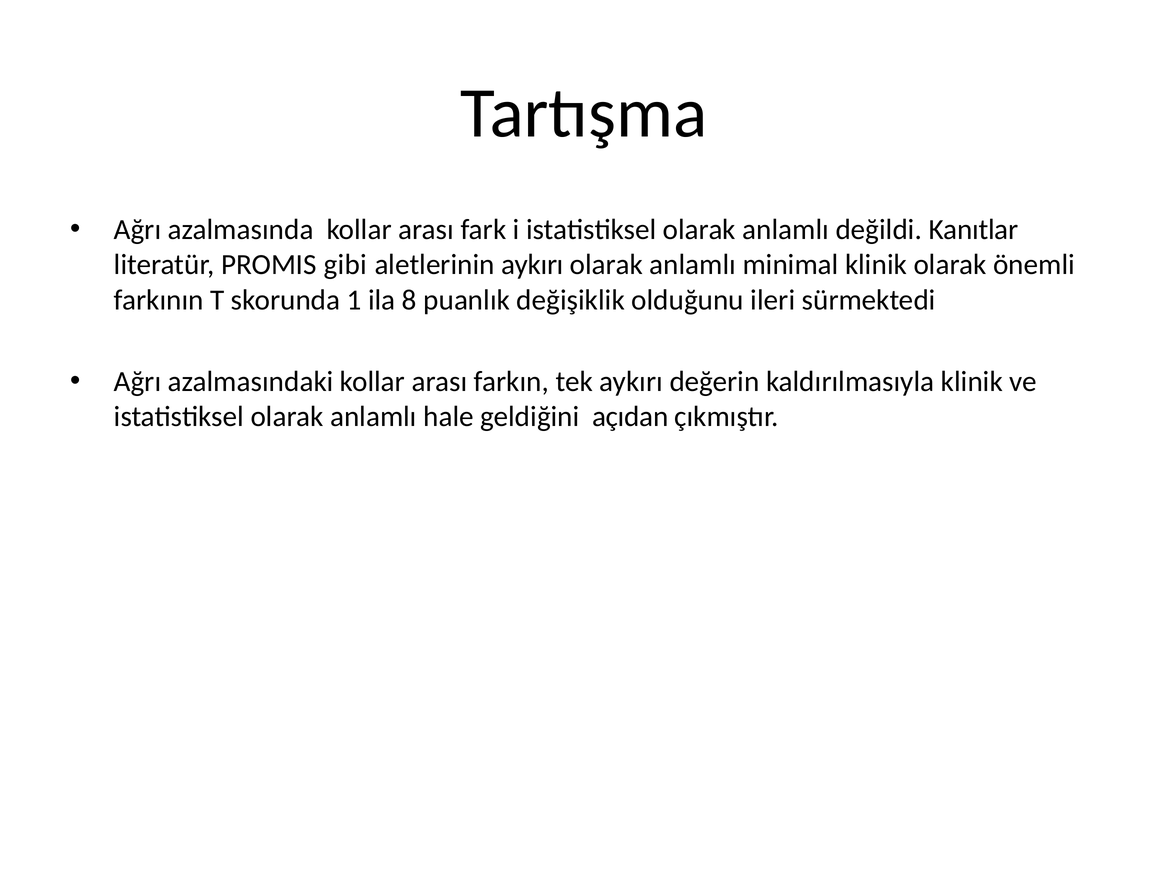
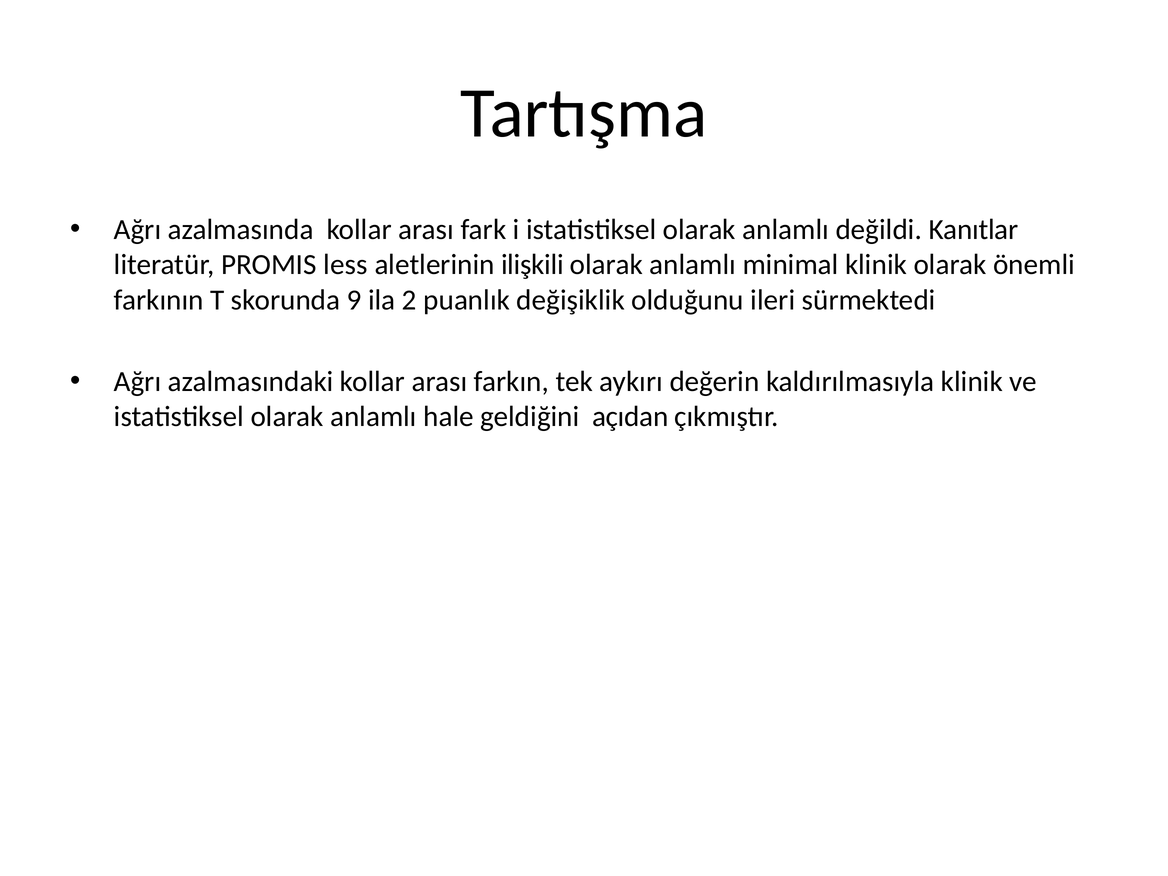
gibi: gibi -> less
aletlerinin aykırı: aykırı -> ilişkili
1: 1 -> 9
8: 8 -> 2
